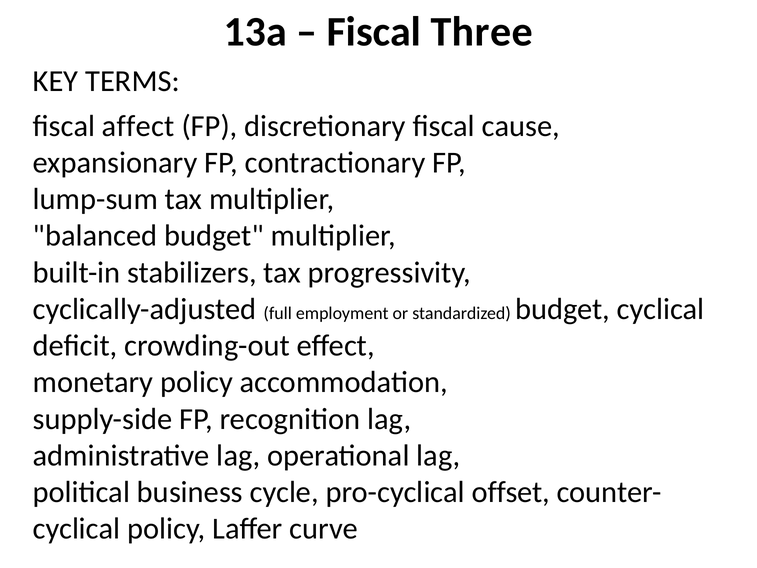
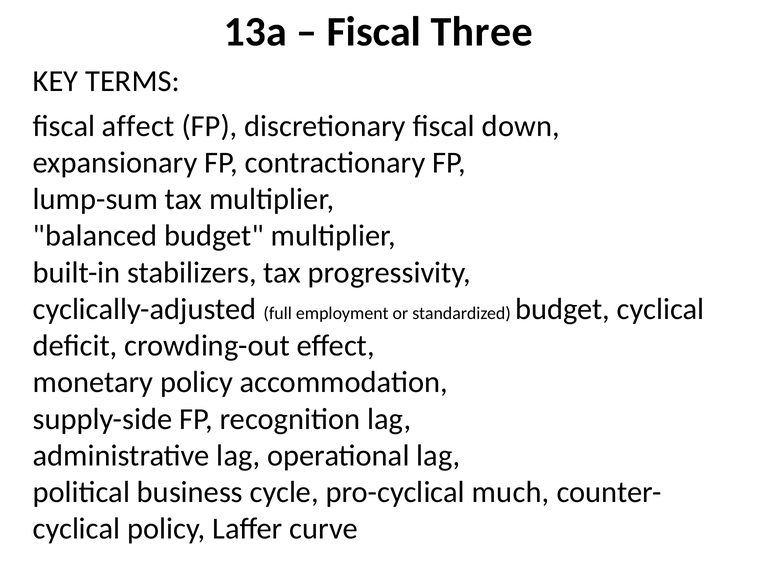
cause: cause -> down
offset: offset -> much
